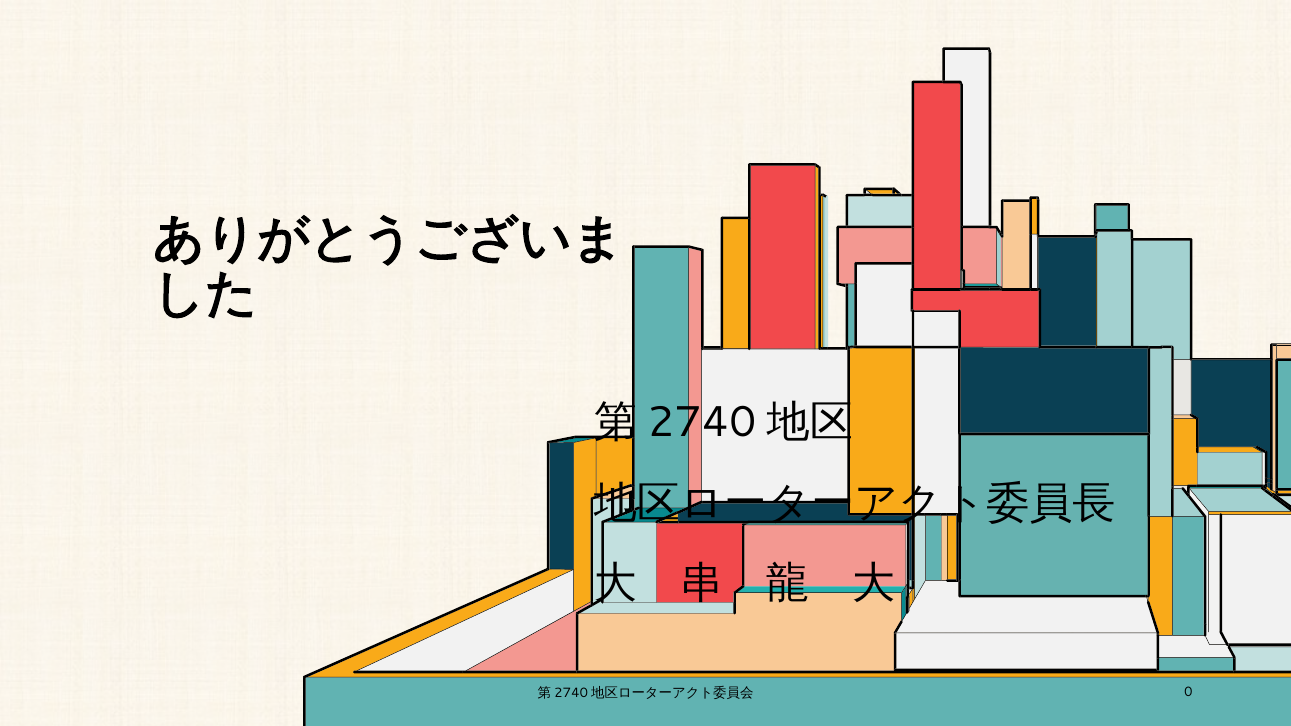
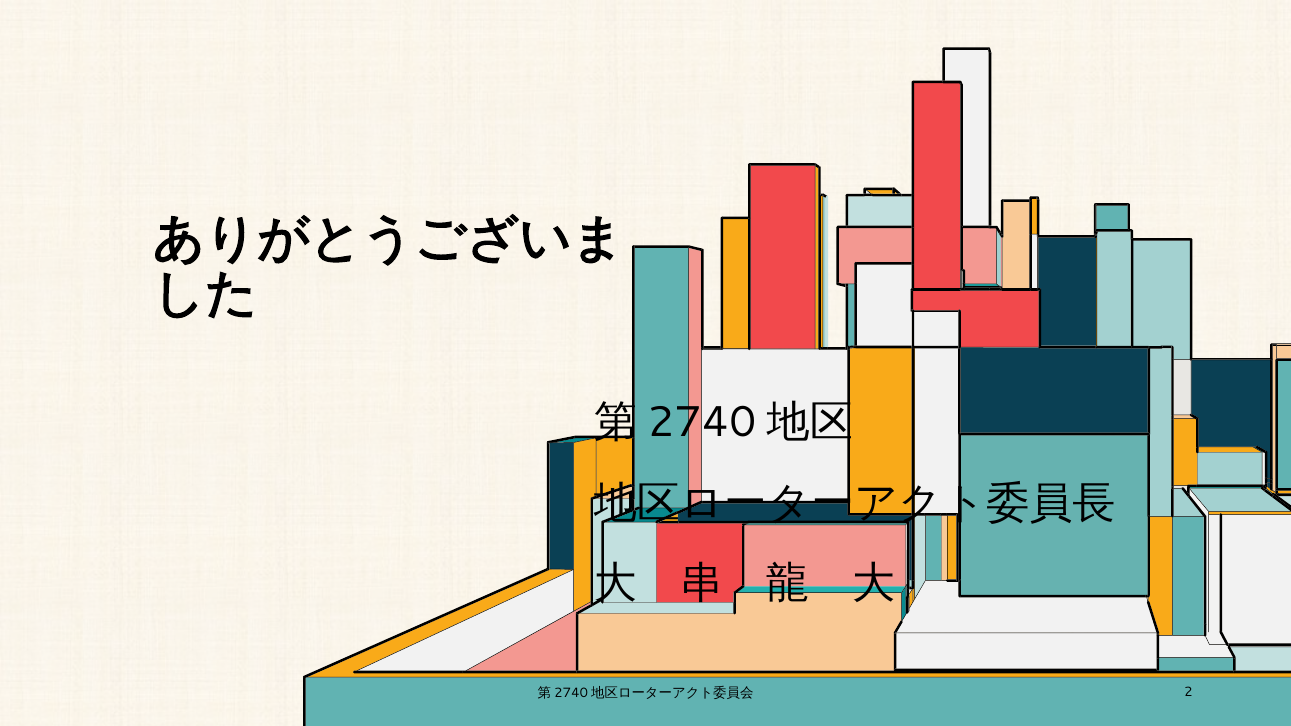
0: 0 -> 2
